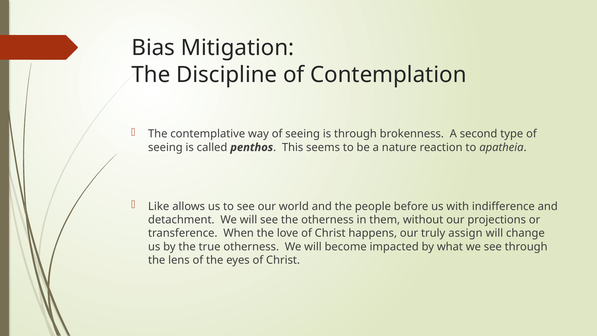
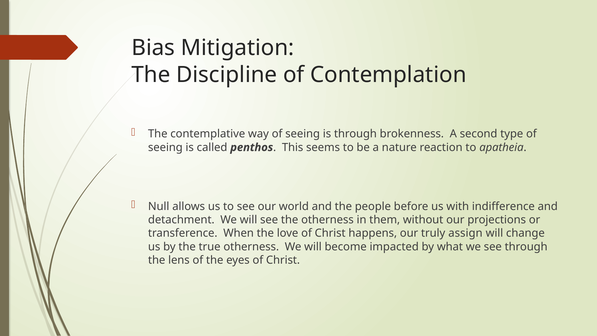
Like: Like -> Null
